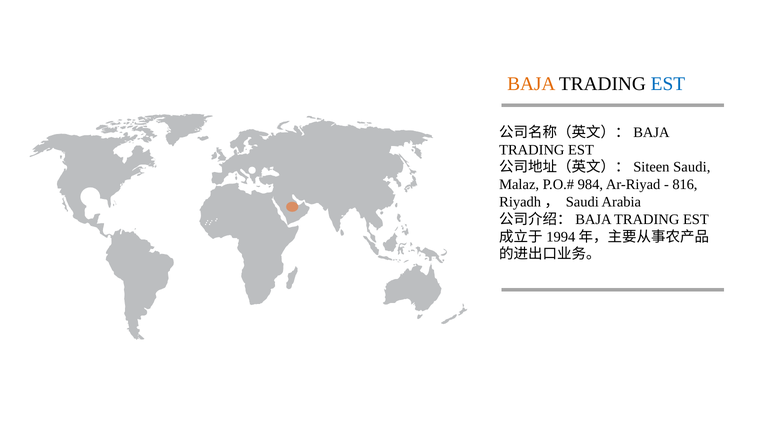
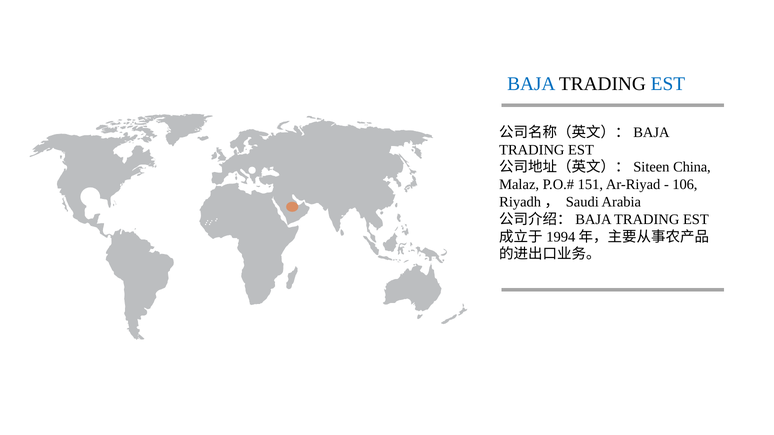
BAJA colour: orange -> blue
Saudi at (692, 167): Saudi -> China
984: 984 -> 151
816: 816 -> 106
